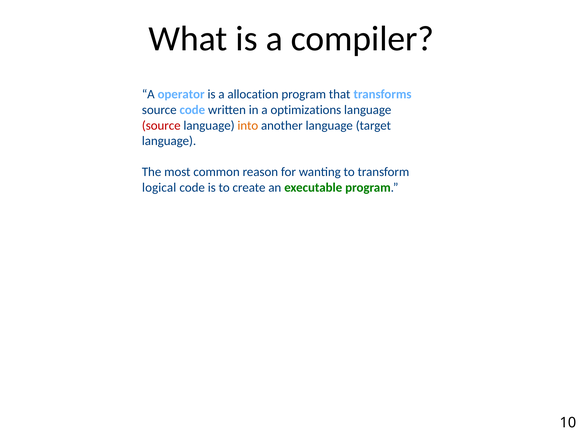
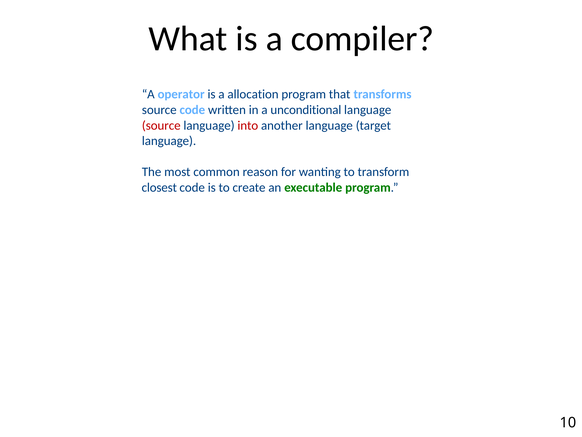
optimizations: optimizations -> unconditional
into colour: orange -> red
logical: logical -> closest
